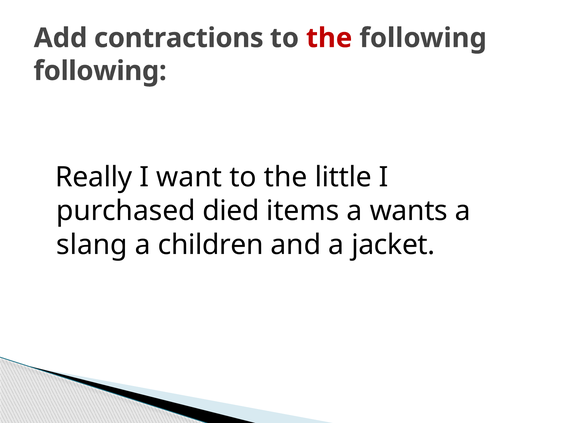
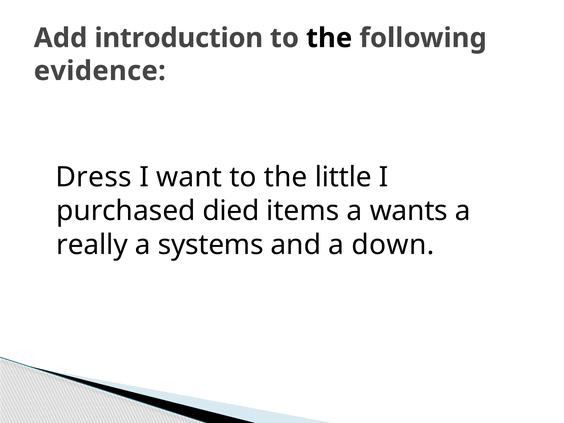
contractions: contractions -> introduction
the at (329, 38) colour: red -> black
following at (100, 71): following -> evidence
Really: Really -> Dress
slang: slang -> really
children: children -> systems
jacket: jacket -> down
